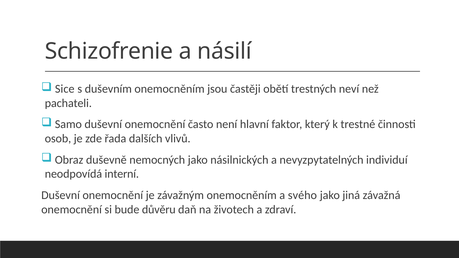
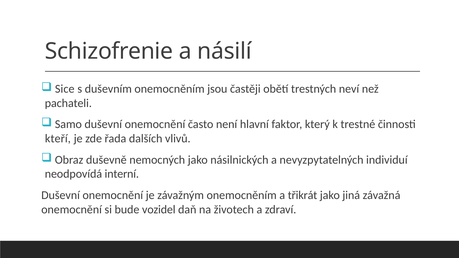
osob: osob -> kteří
svého: svého -> třikrát
důvěru: důvěru -> vozidel
